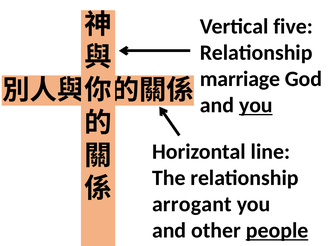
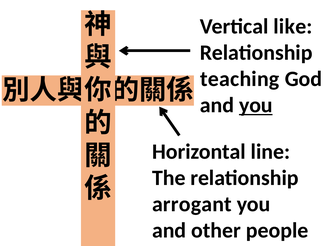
five: five -> like
marriage: marriage -> teaching
people underline: present -> none
